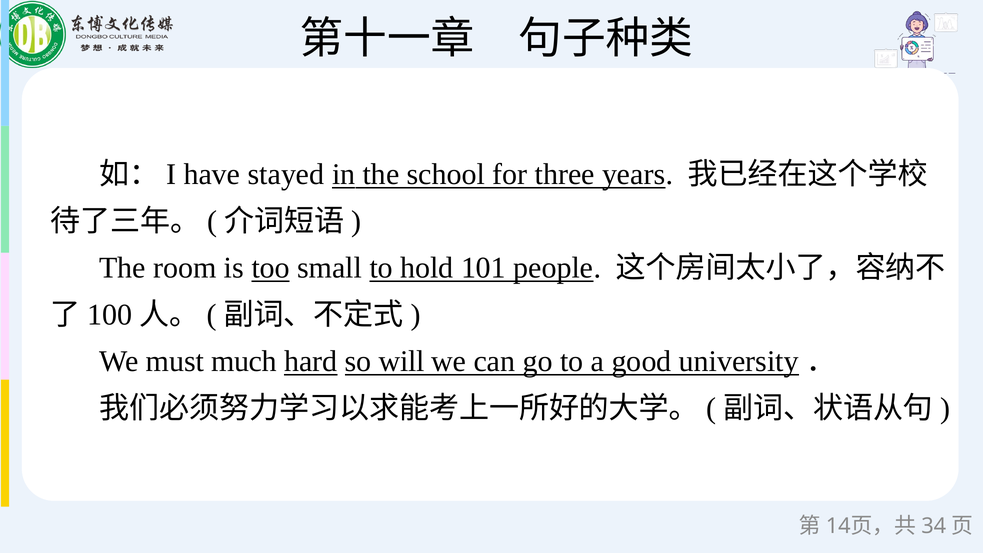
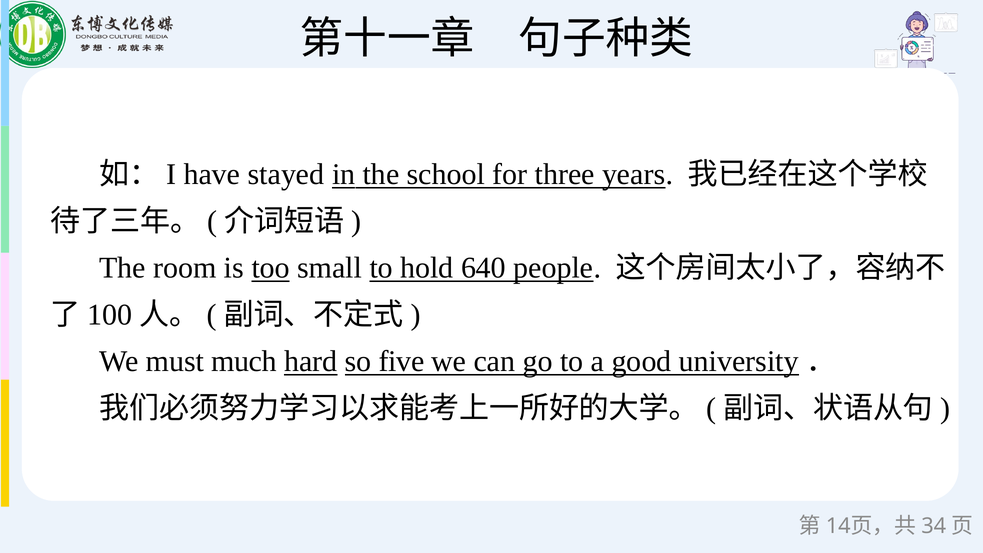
101: 101 -> 640
will: will -> five
